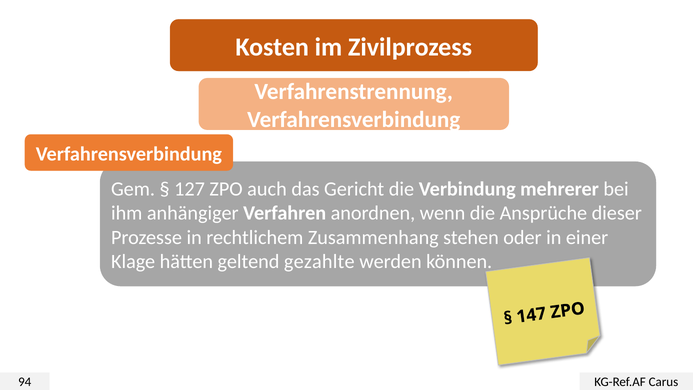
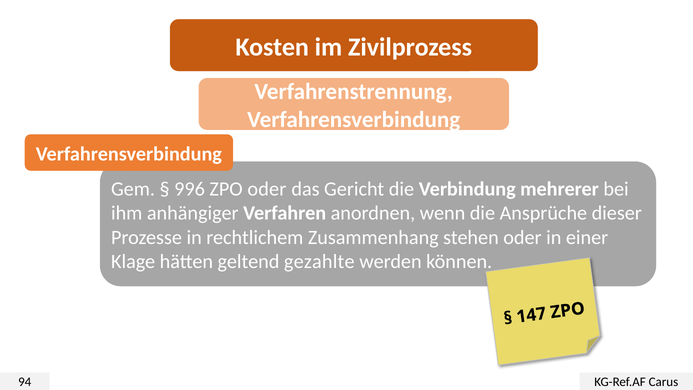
127: 127 -> 996
ZPO auch: auch -> oder
